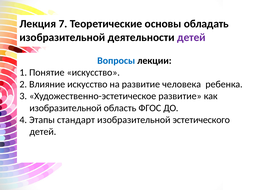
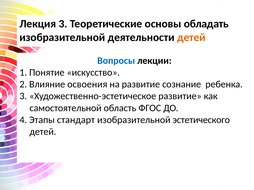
Лекция 7: 7 -> 3
детей at (191, 37) colour: purple -> orange
Влияние искусство: искусство -> освоения
человека: человека -> сознание
изобразительной at (66, 108): изобразительной -> самостоятельной
